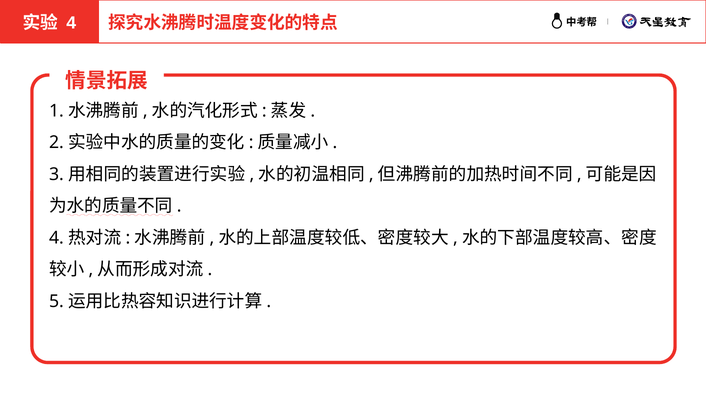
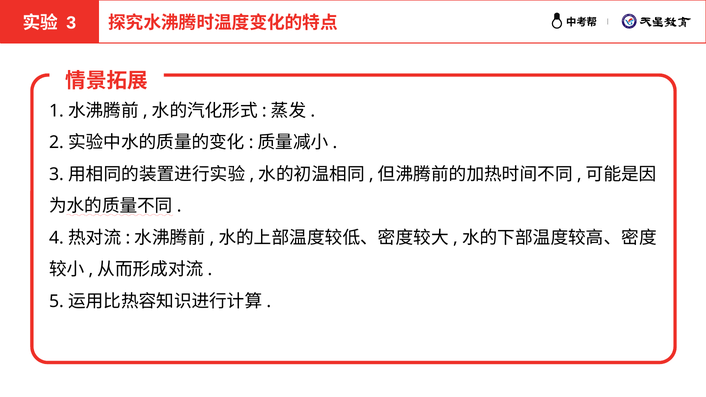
4 at (71, 23): 4 -> 3
